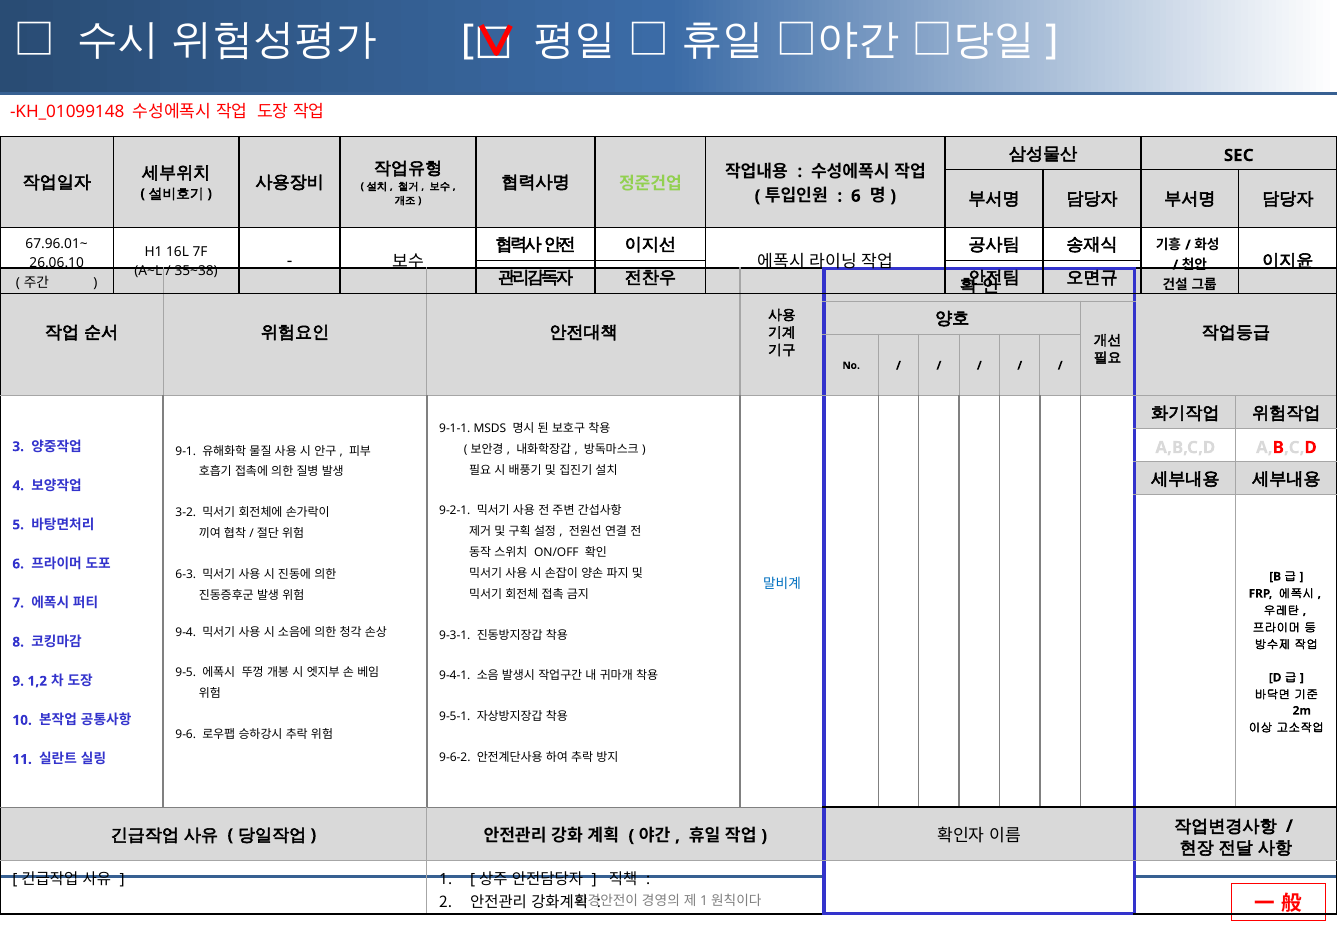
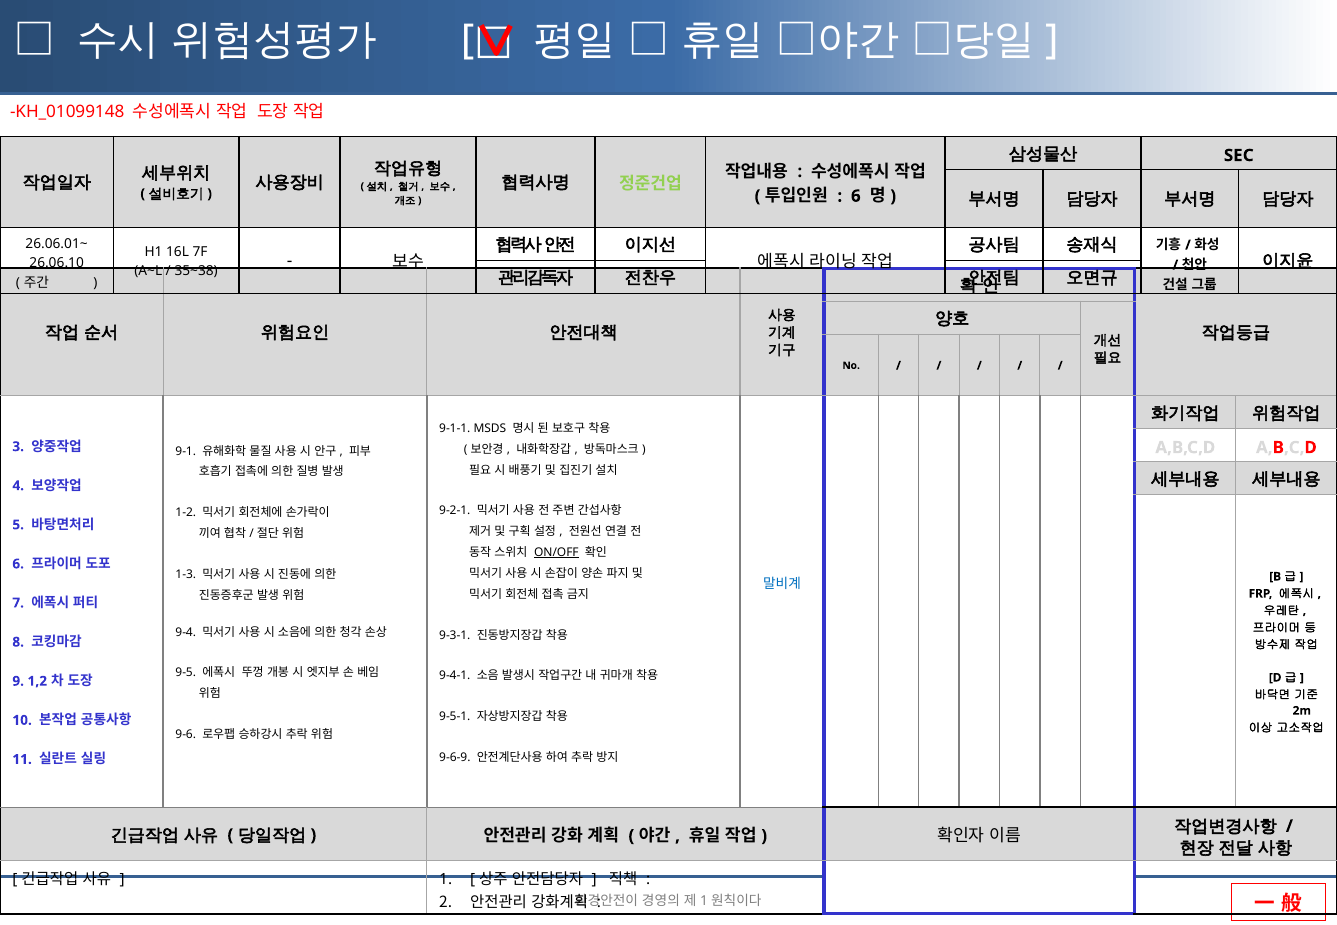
67.96.01~: 67.96.01~ -> 26.06.01~
3-2: 3-2 -> 1-2
ON/OFF underline: none -> present
6-3: 6-3 -> 1-3
9-6-2: 9-6-2 -> 9-6-9
